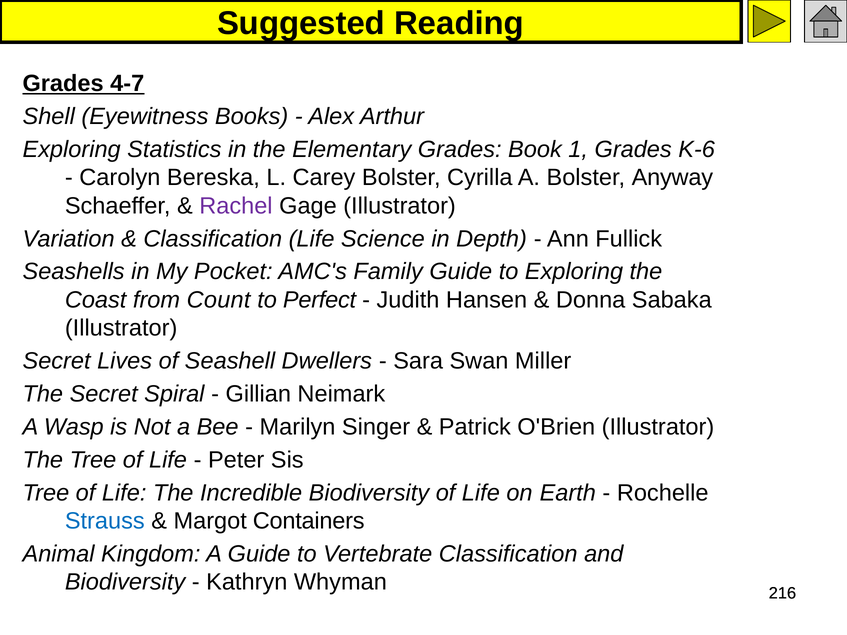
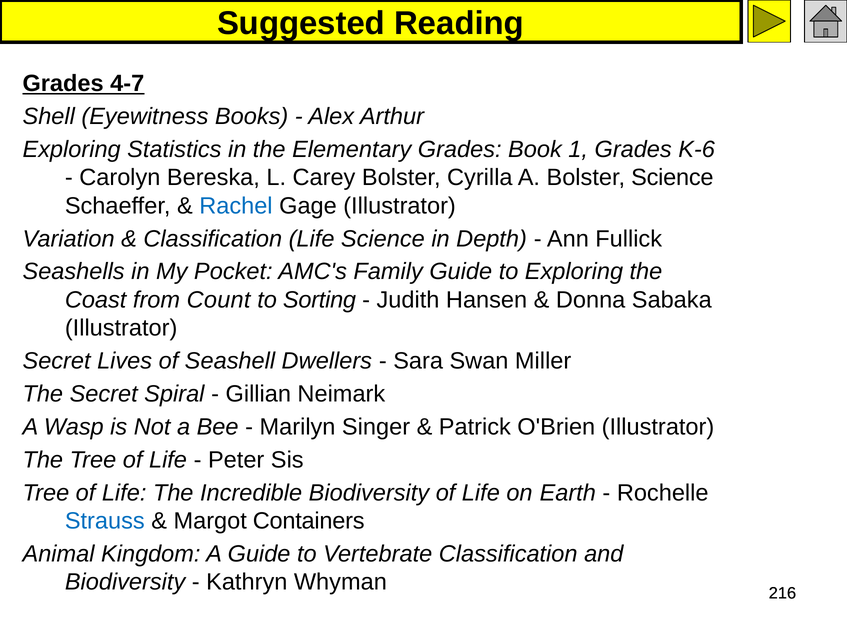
Bolster Anyway: Anyway -> Science
Rachel colour: purple -> blue
Perfect: Perfect -> Sorting
